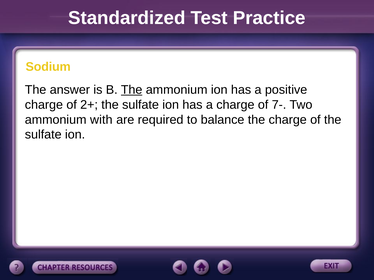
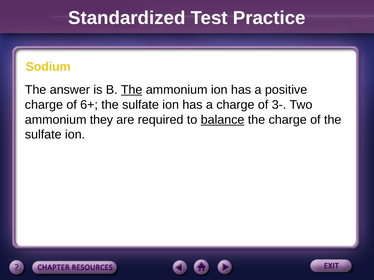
2+: 2+ -> 6+
7-: 7- -> 3-
with: with -> they
balance underline: none -> present
